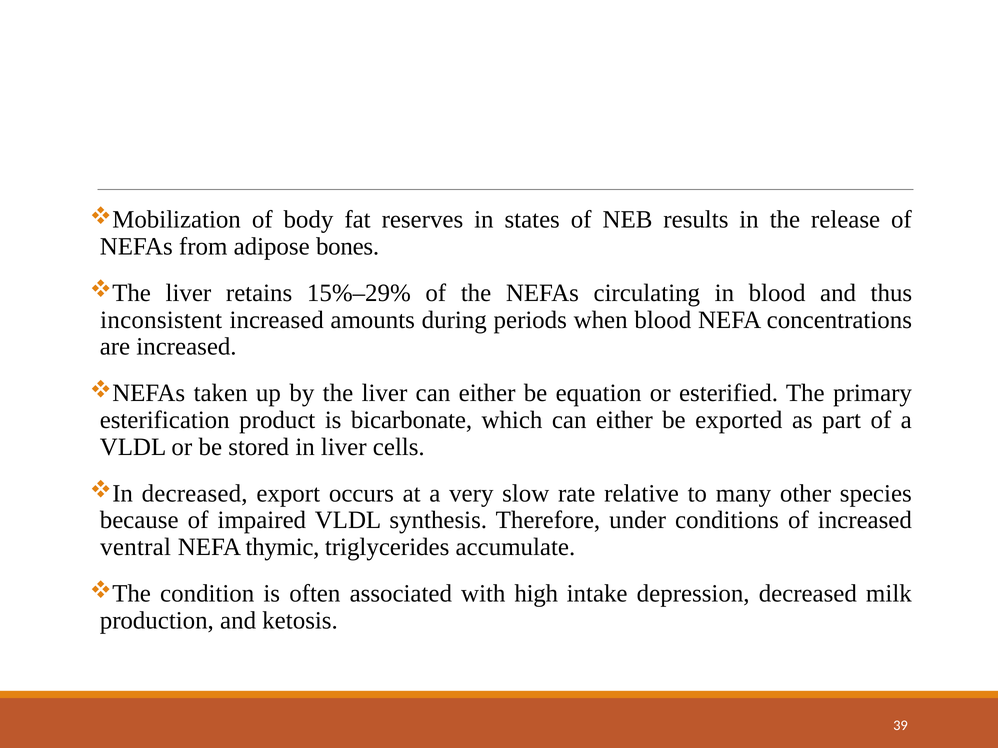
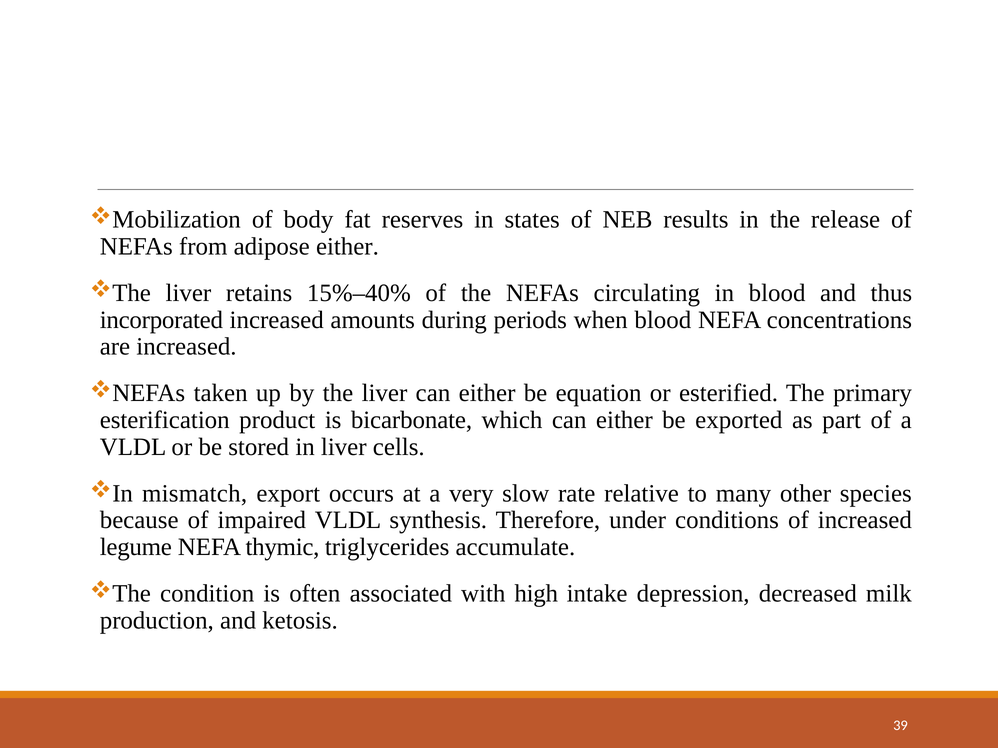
adipose bones: bones -> either
15%–29%: 15%–29% -> 15%–40%
inconsistent: inconsistent -> incorporated
decreased at (195, 494): decreased -> mismatch
ventral: ventral -> legume
